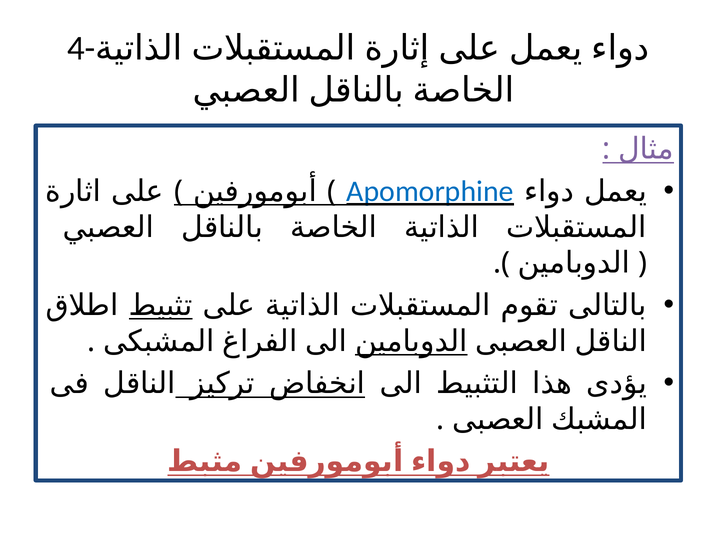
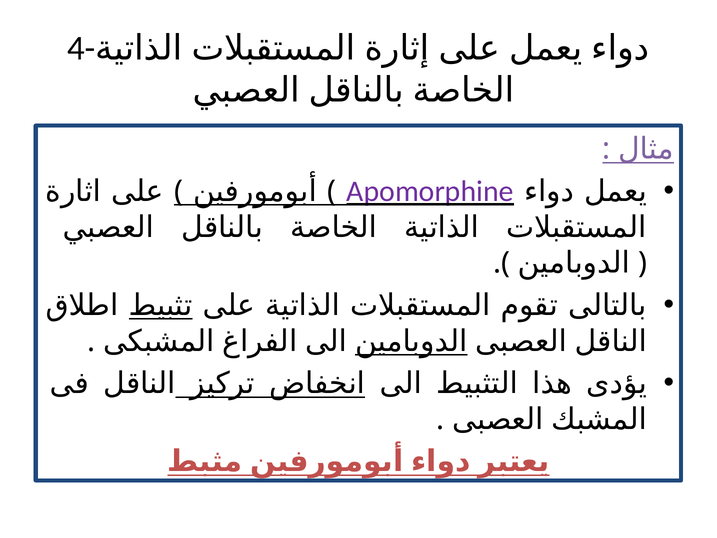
Apomorphine colour: blue -> purple
